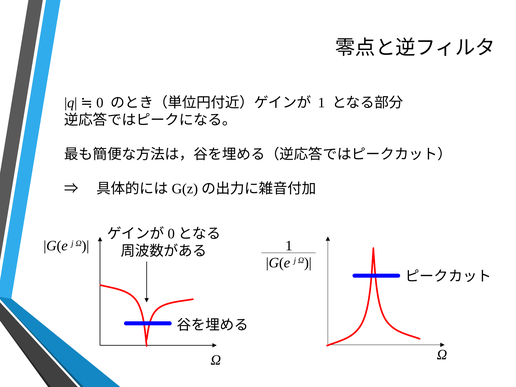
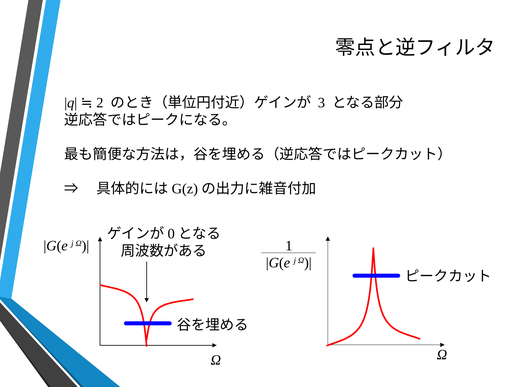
0: 0 -> 2
1 at (321, 103): 1 -> 3
